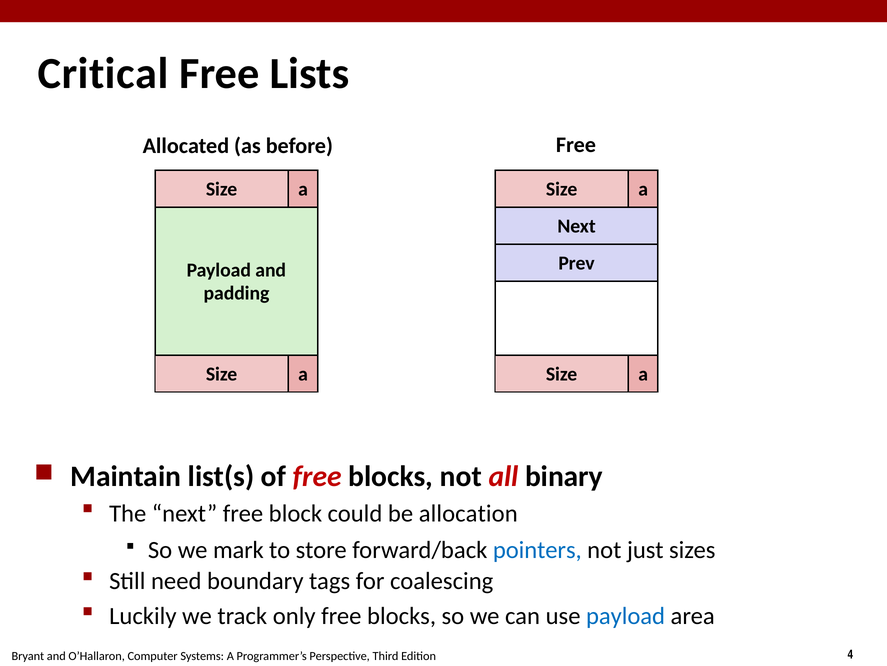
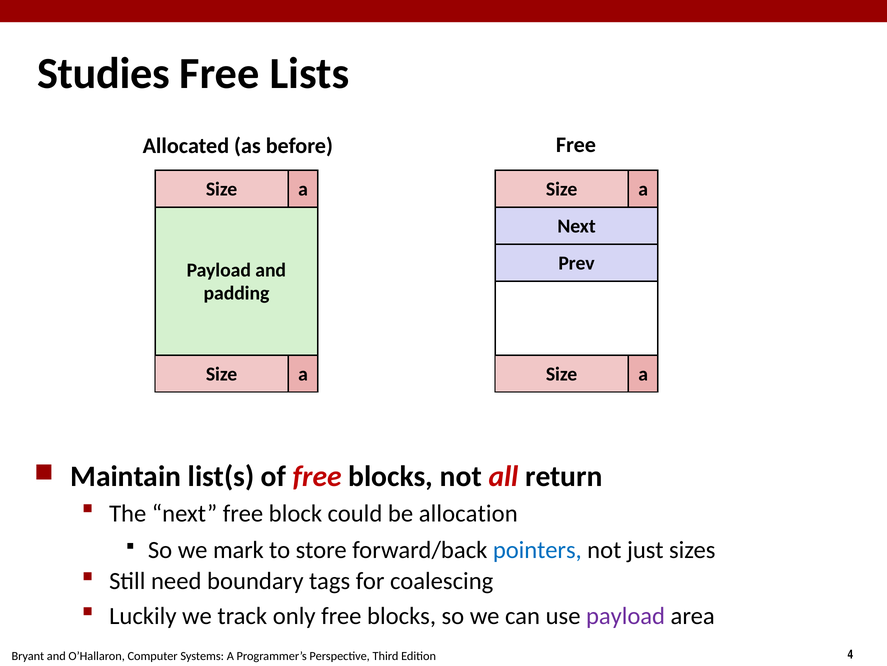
Critical: Critical -> Studies
binary: binary -> return
payload at (626, 616) colour: blue -> purple
